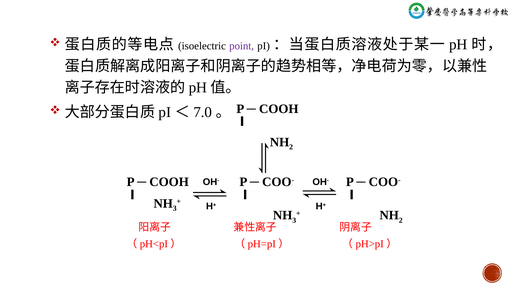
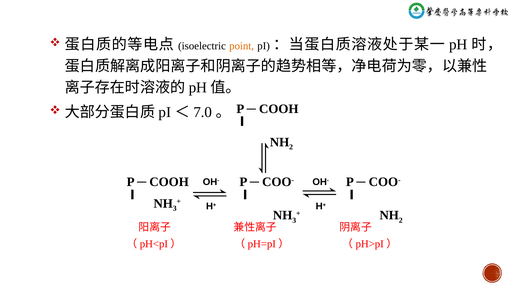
point colour: purple -> orange
